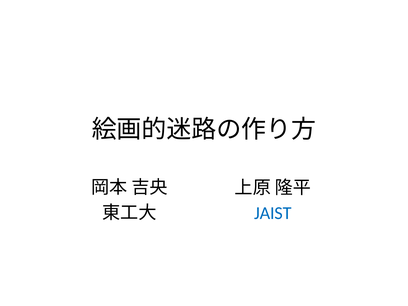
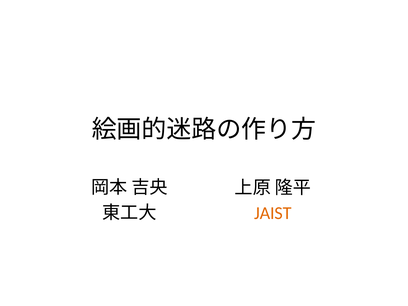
JAIST colour: blue -> orange
